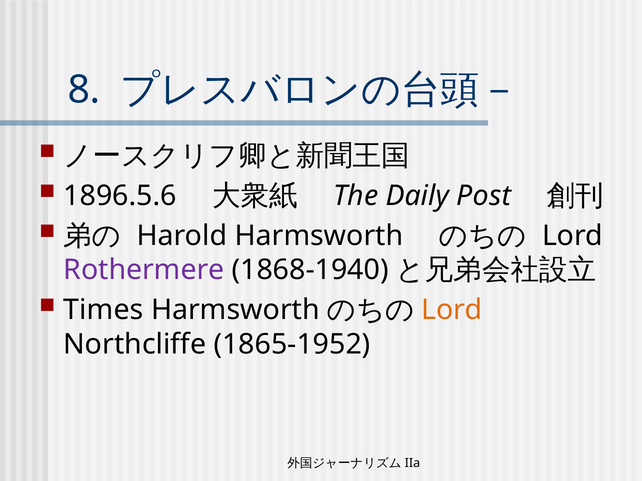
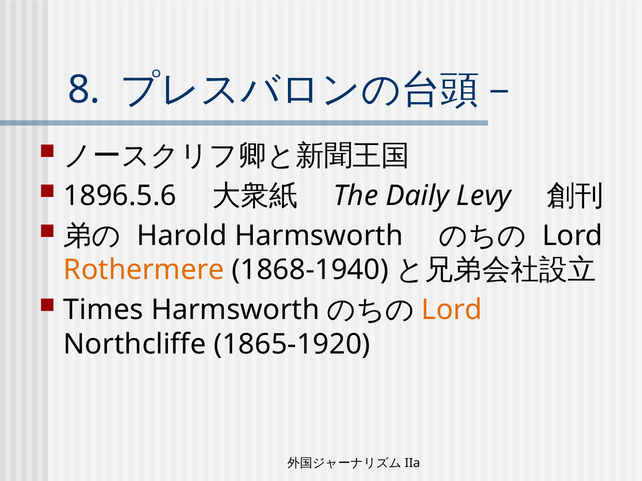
Post: Post -> Levy
Rothermere colour: purple -> orange
1865-1952: 1865-1952 -> 1865-1920
